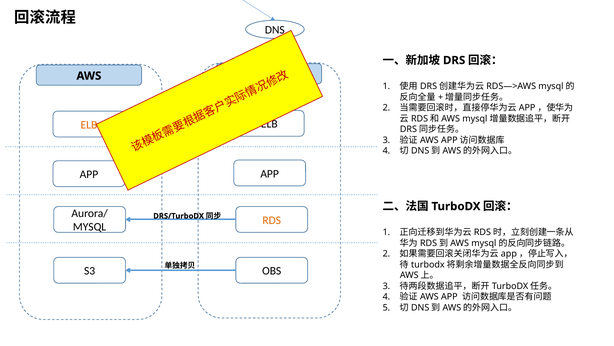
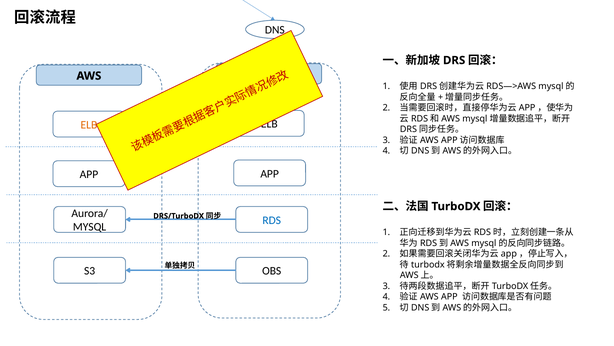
RDS colour: orange -> blue
